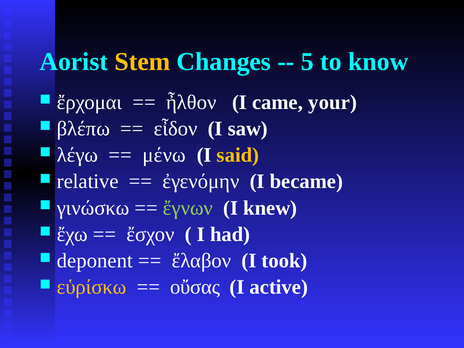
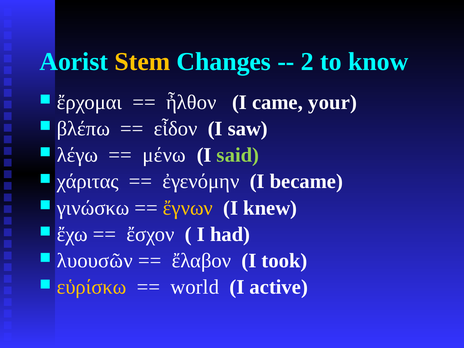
5: 5 -> 2
said colour: yellow -> light green
relative: relative -> χάριτας
ἔγνων colour: light green -> yellow
deponent: deponent -> λυουσῶν
οὔσας: οὔσας -> world
